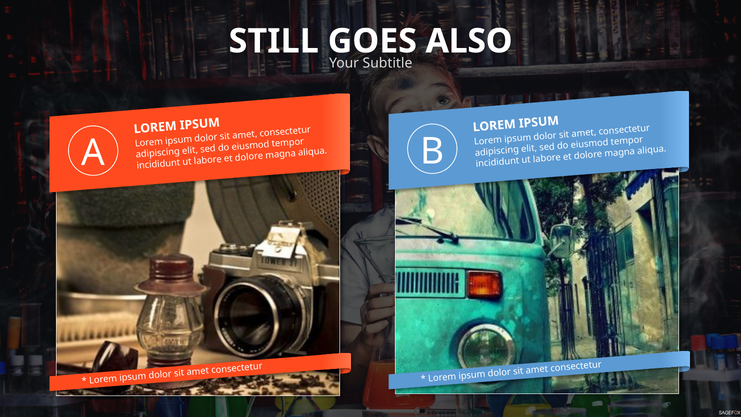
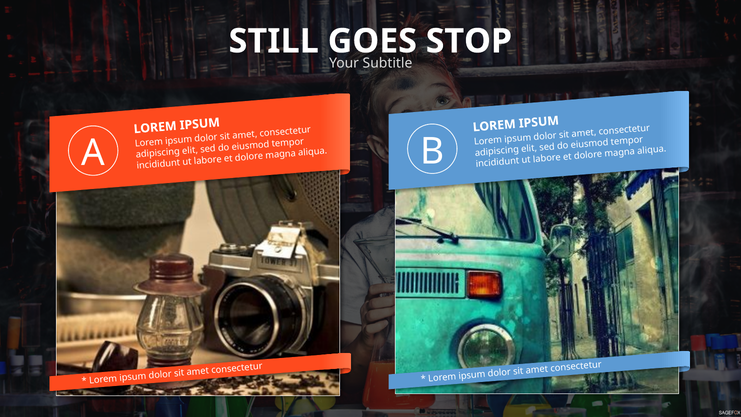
ALSO: ALSO -> STOP
